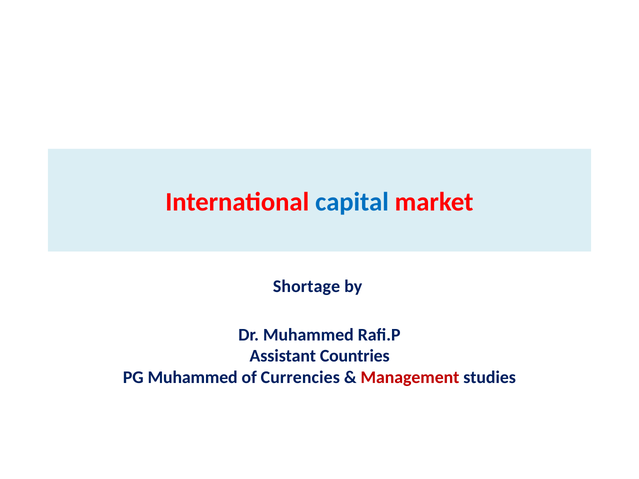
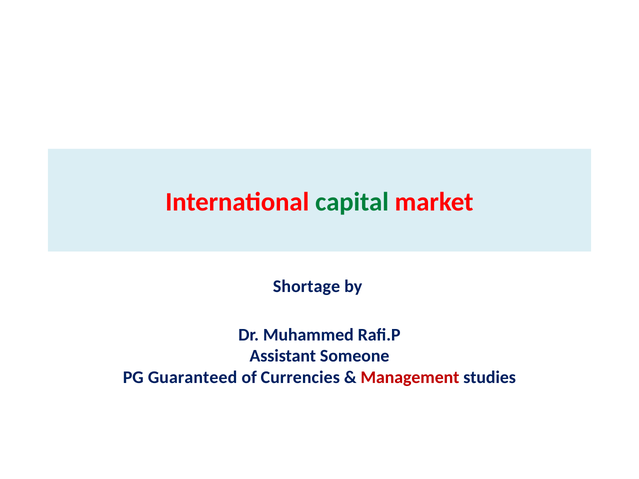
capital colour: blue -> green
Countries: Countries -> Someone
PG Muhammed: Muhammed -> Guaranteed
